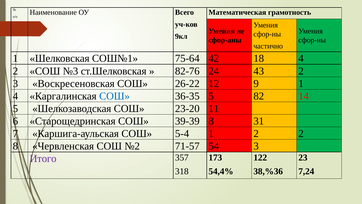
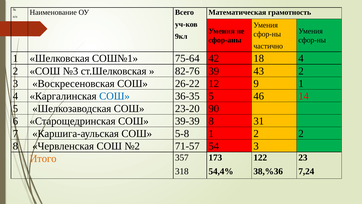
24: 24 -> 39
82: 82 -> 46
11: 11 -> 90
5-4: 5-4 -> 5-8
Итого colour: purple -> orange
